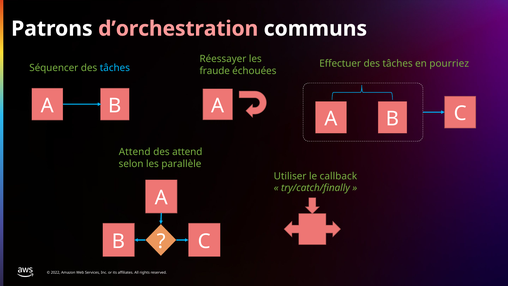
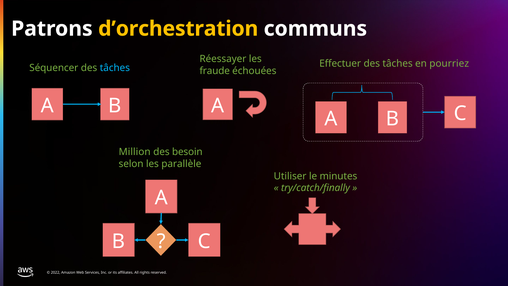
d’orchestration colour: pink -> yellow
Attend at (135, 152): Attend -> Million
des attend: attend -> besoin
callback: callback -> minutes
